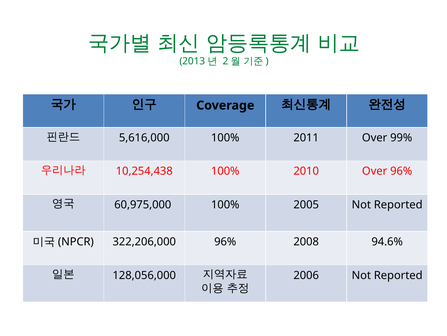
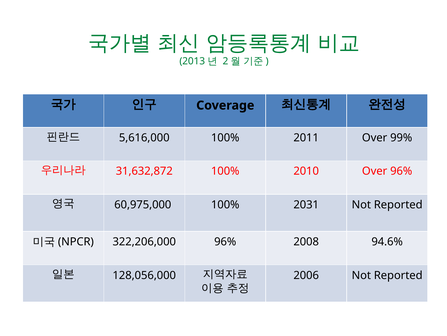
10,254,438: 10,254,438 -> 31,632,872
2005: 2005 -> 2031
